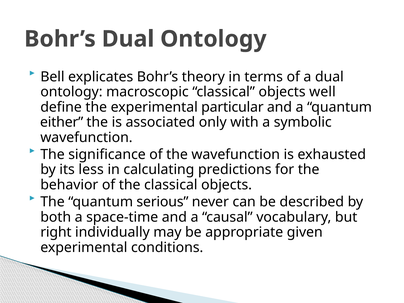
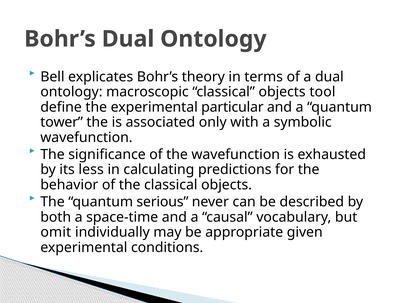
well: well -> tool
either: either -> tower
right: right -> omit
